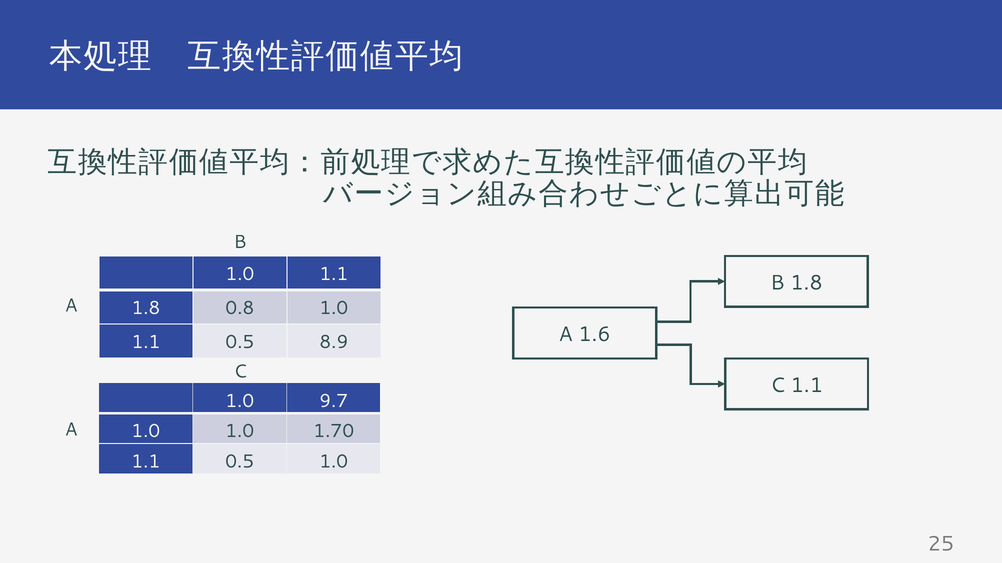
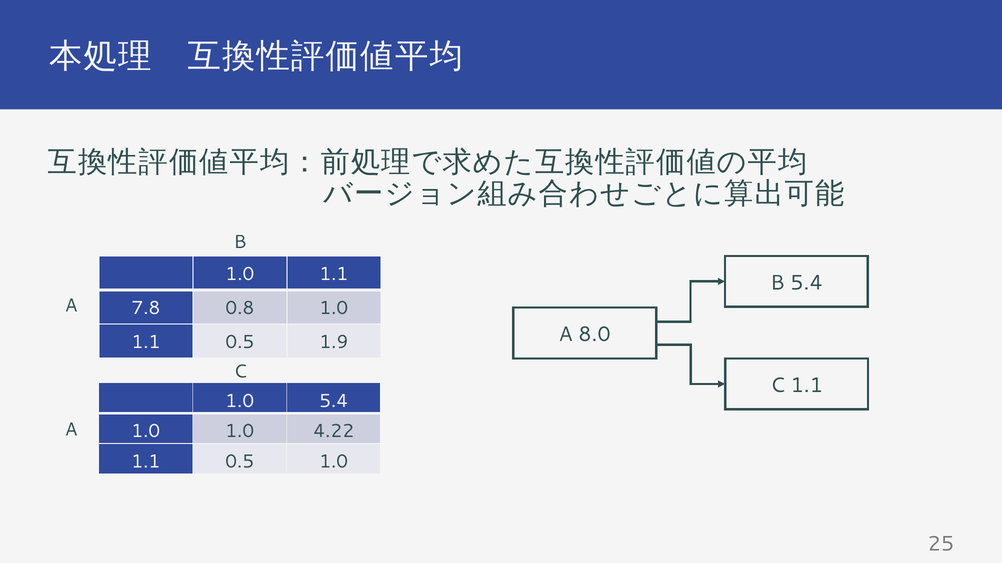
B 1.8: 1.8 -> 5.4
1.8 at (146, 308): 1.8 -> 7.8
1.6: 1.6 -> 8.0
8.9: 8.9 -> 1.9
1.0 9.7: 9.7 -> 5.4
1.70: 1.70 -> 4.22
